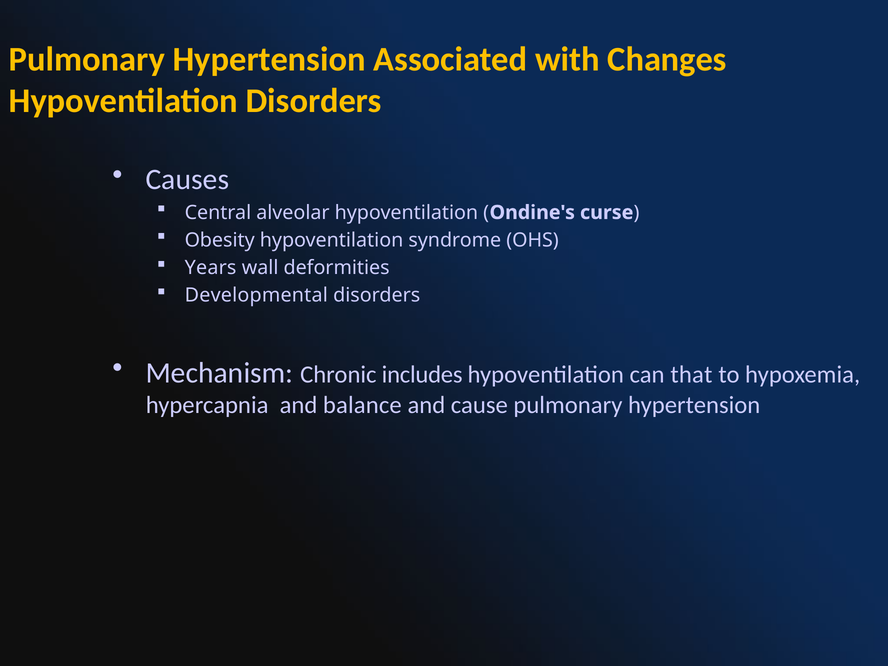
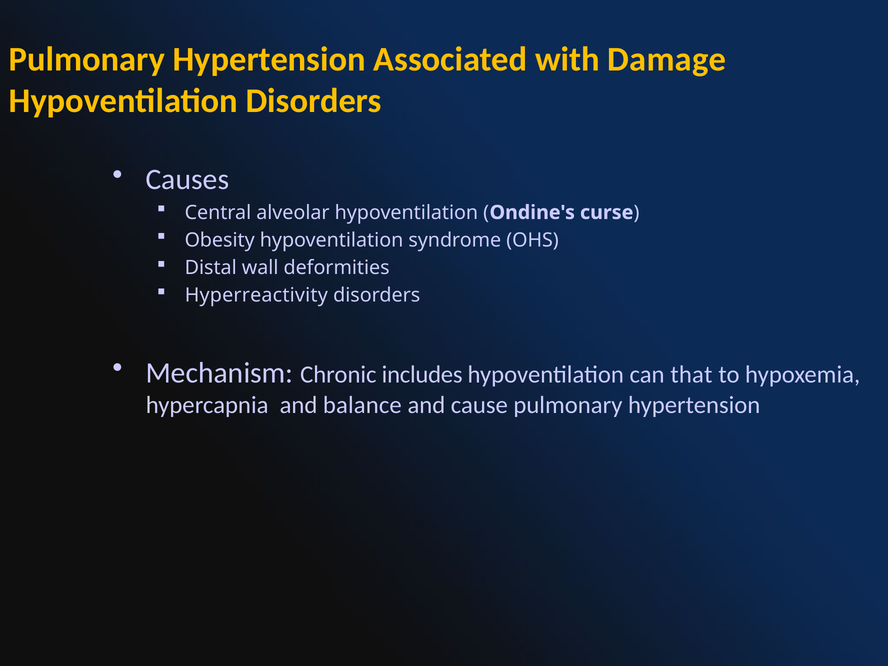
Changes: Changes -> Damage
Years: Years -> Distal
Developmental: Developmental -> Hyperreactivity
